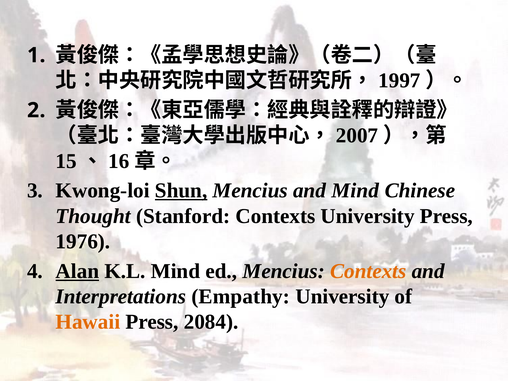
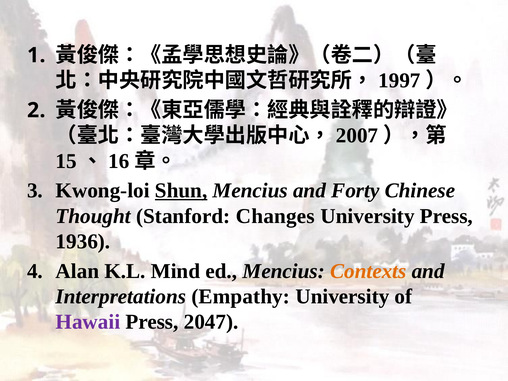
and Mind: Mind -> Forty
Stanford Contexts: Contexts -> Changes
1976: 1976 -> 1936
Alan underline: present -> none
Hawaii colour: orange -> purple
2084: 2084 -> 2047
